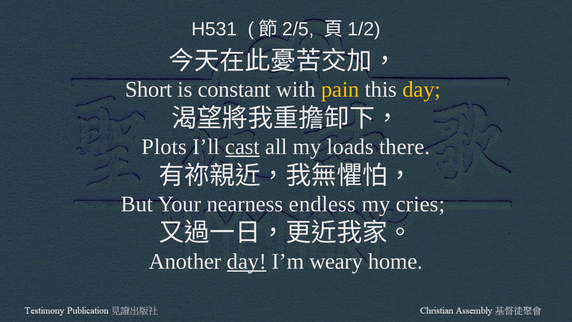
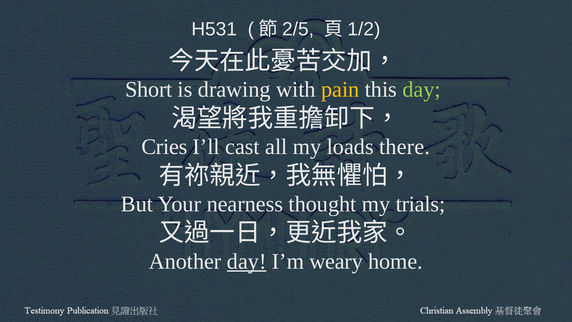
constant: constant -> drawing
day at (422, 89) colour: yellow -> light green
Plots: Plots -> Cries
cast underline: present -> none
endless: endless -> thought
cries: cries -> trials
